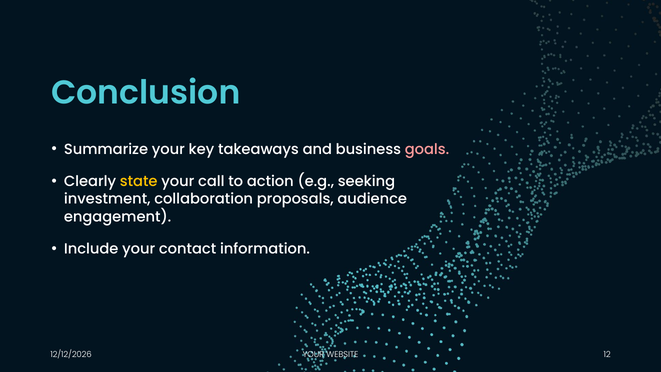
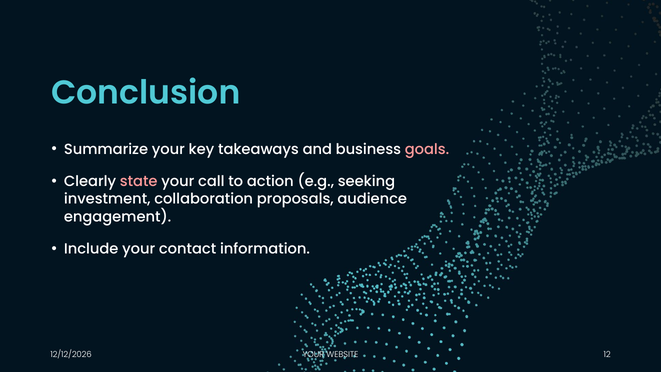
state colour: yellow -> pink
